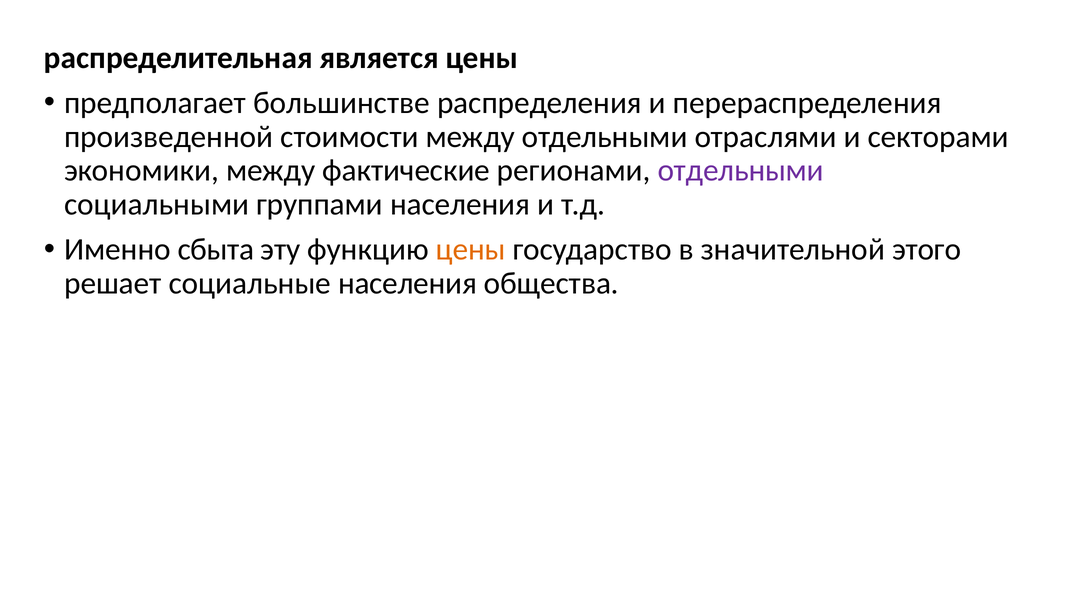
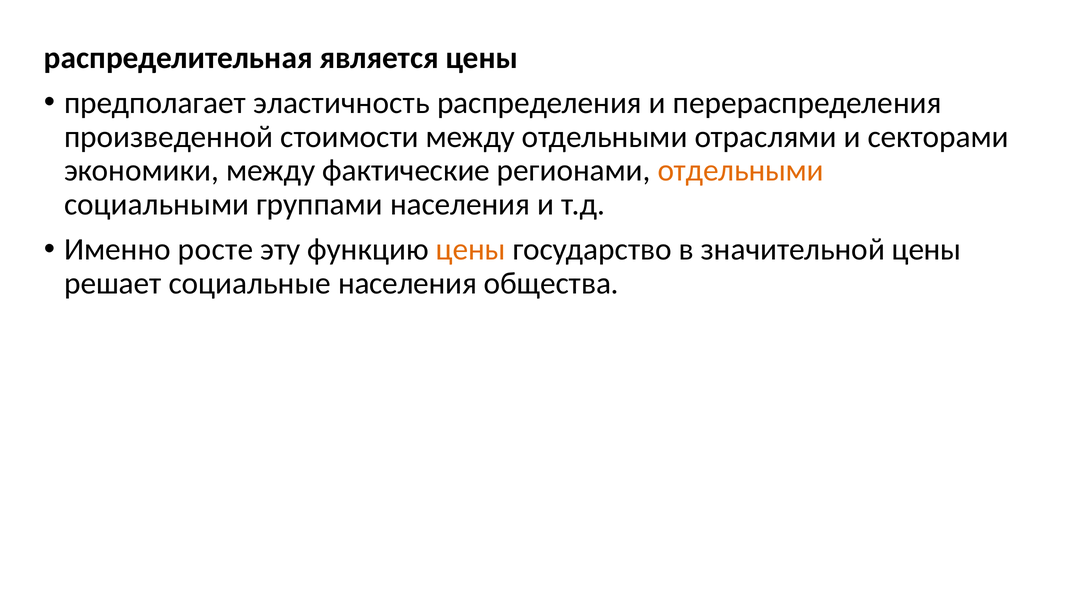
большинстве: большинстве -> эластичность
отдельными at (741, 171) colour: purple -> orange
сбыта: сбыта -> росте
значительной этого: этого -> цены
